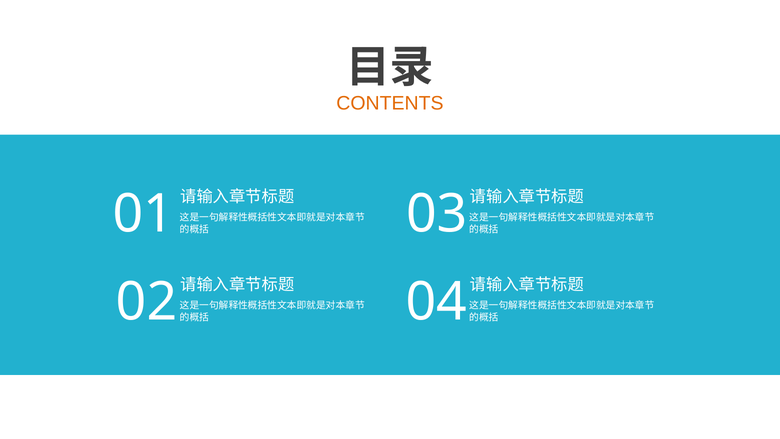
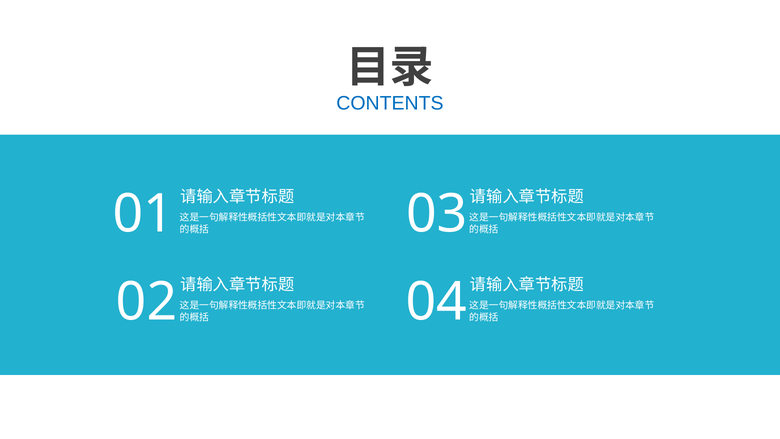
CONTENTS colour: orange -> blue
